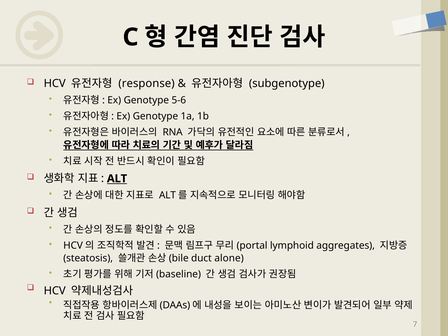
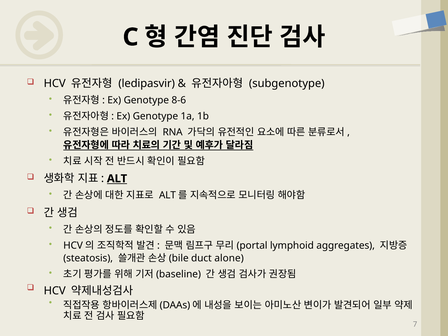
response: response -> ledipasvir
5-6: 5-6 -> 8-6
